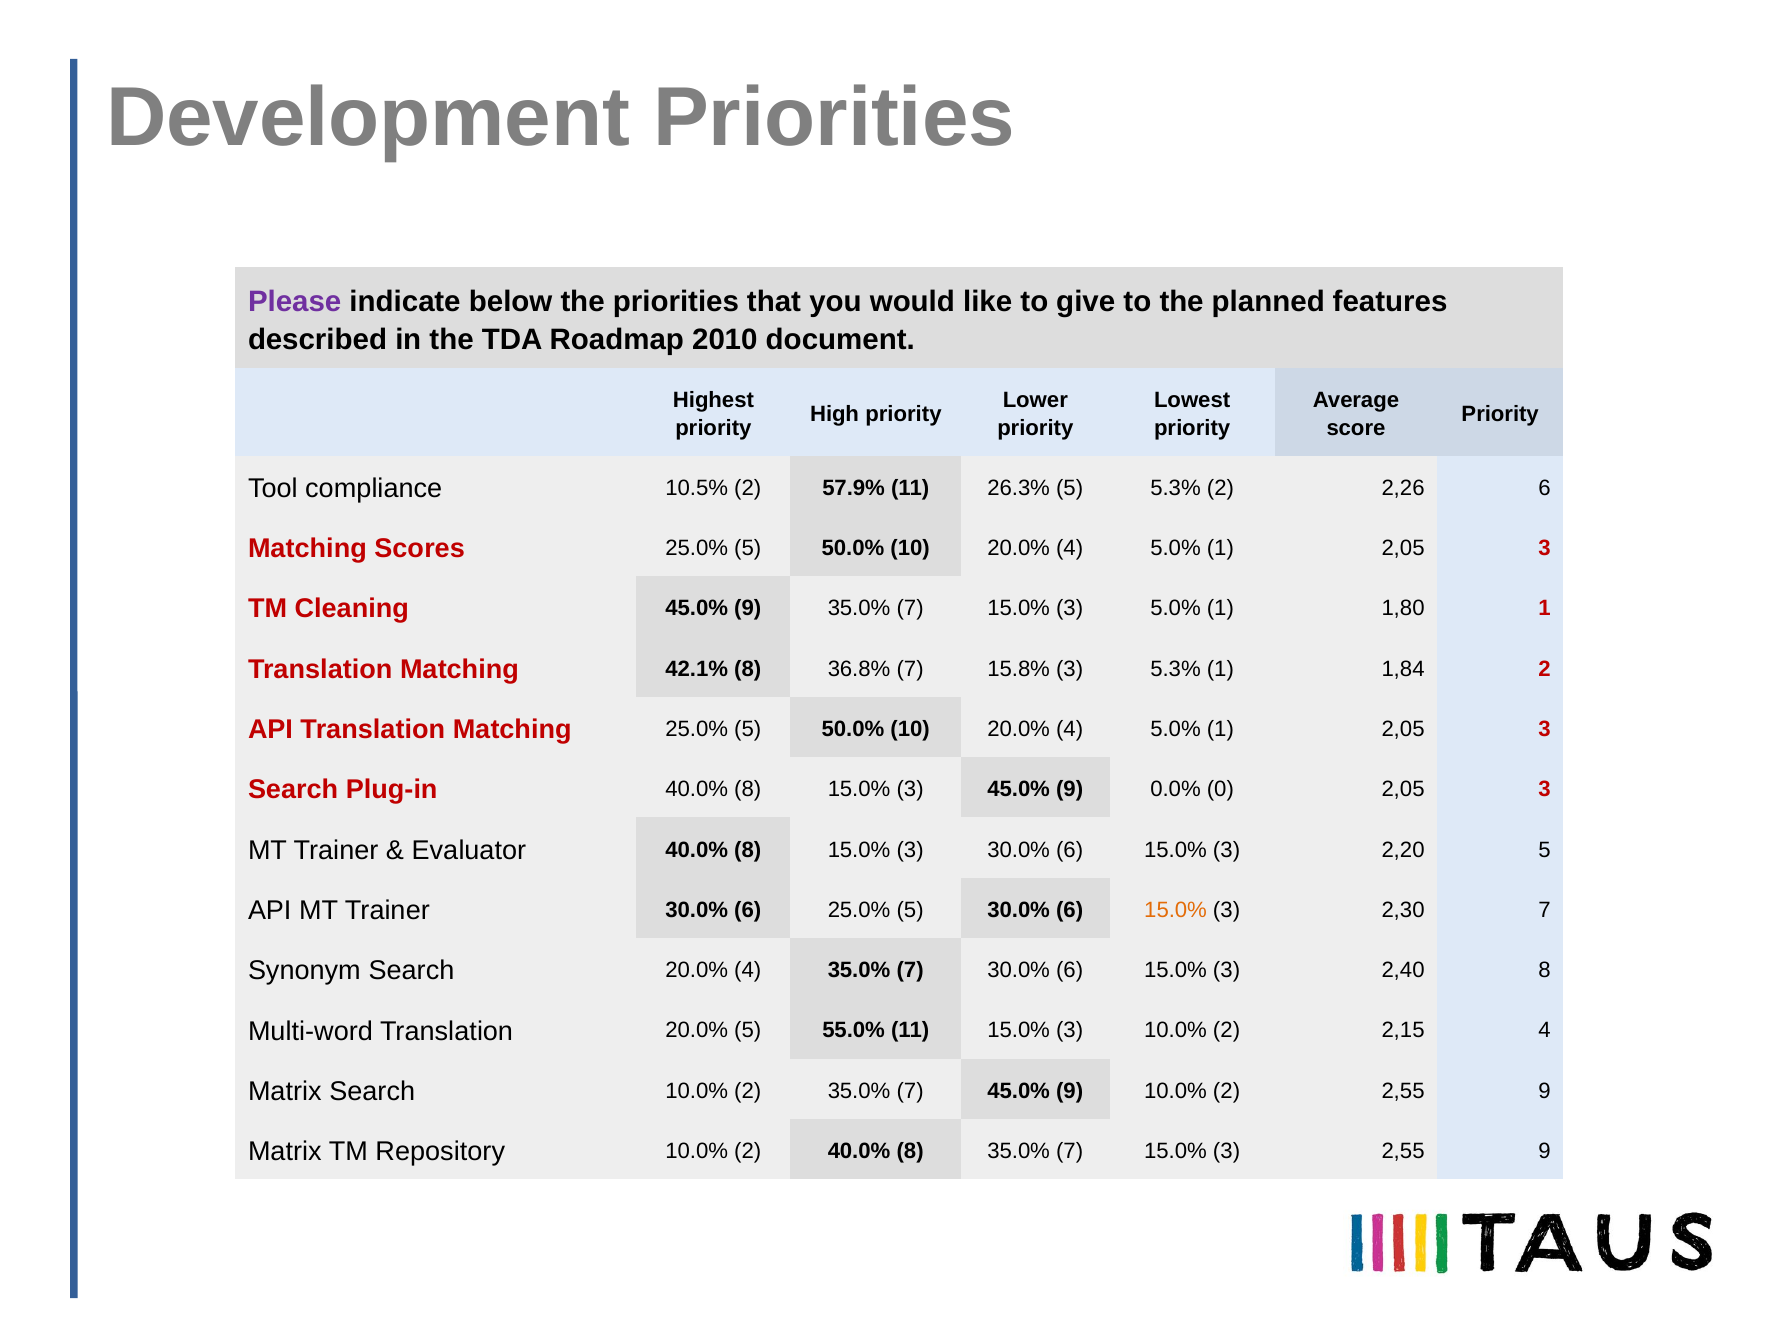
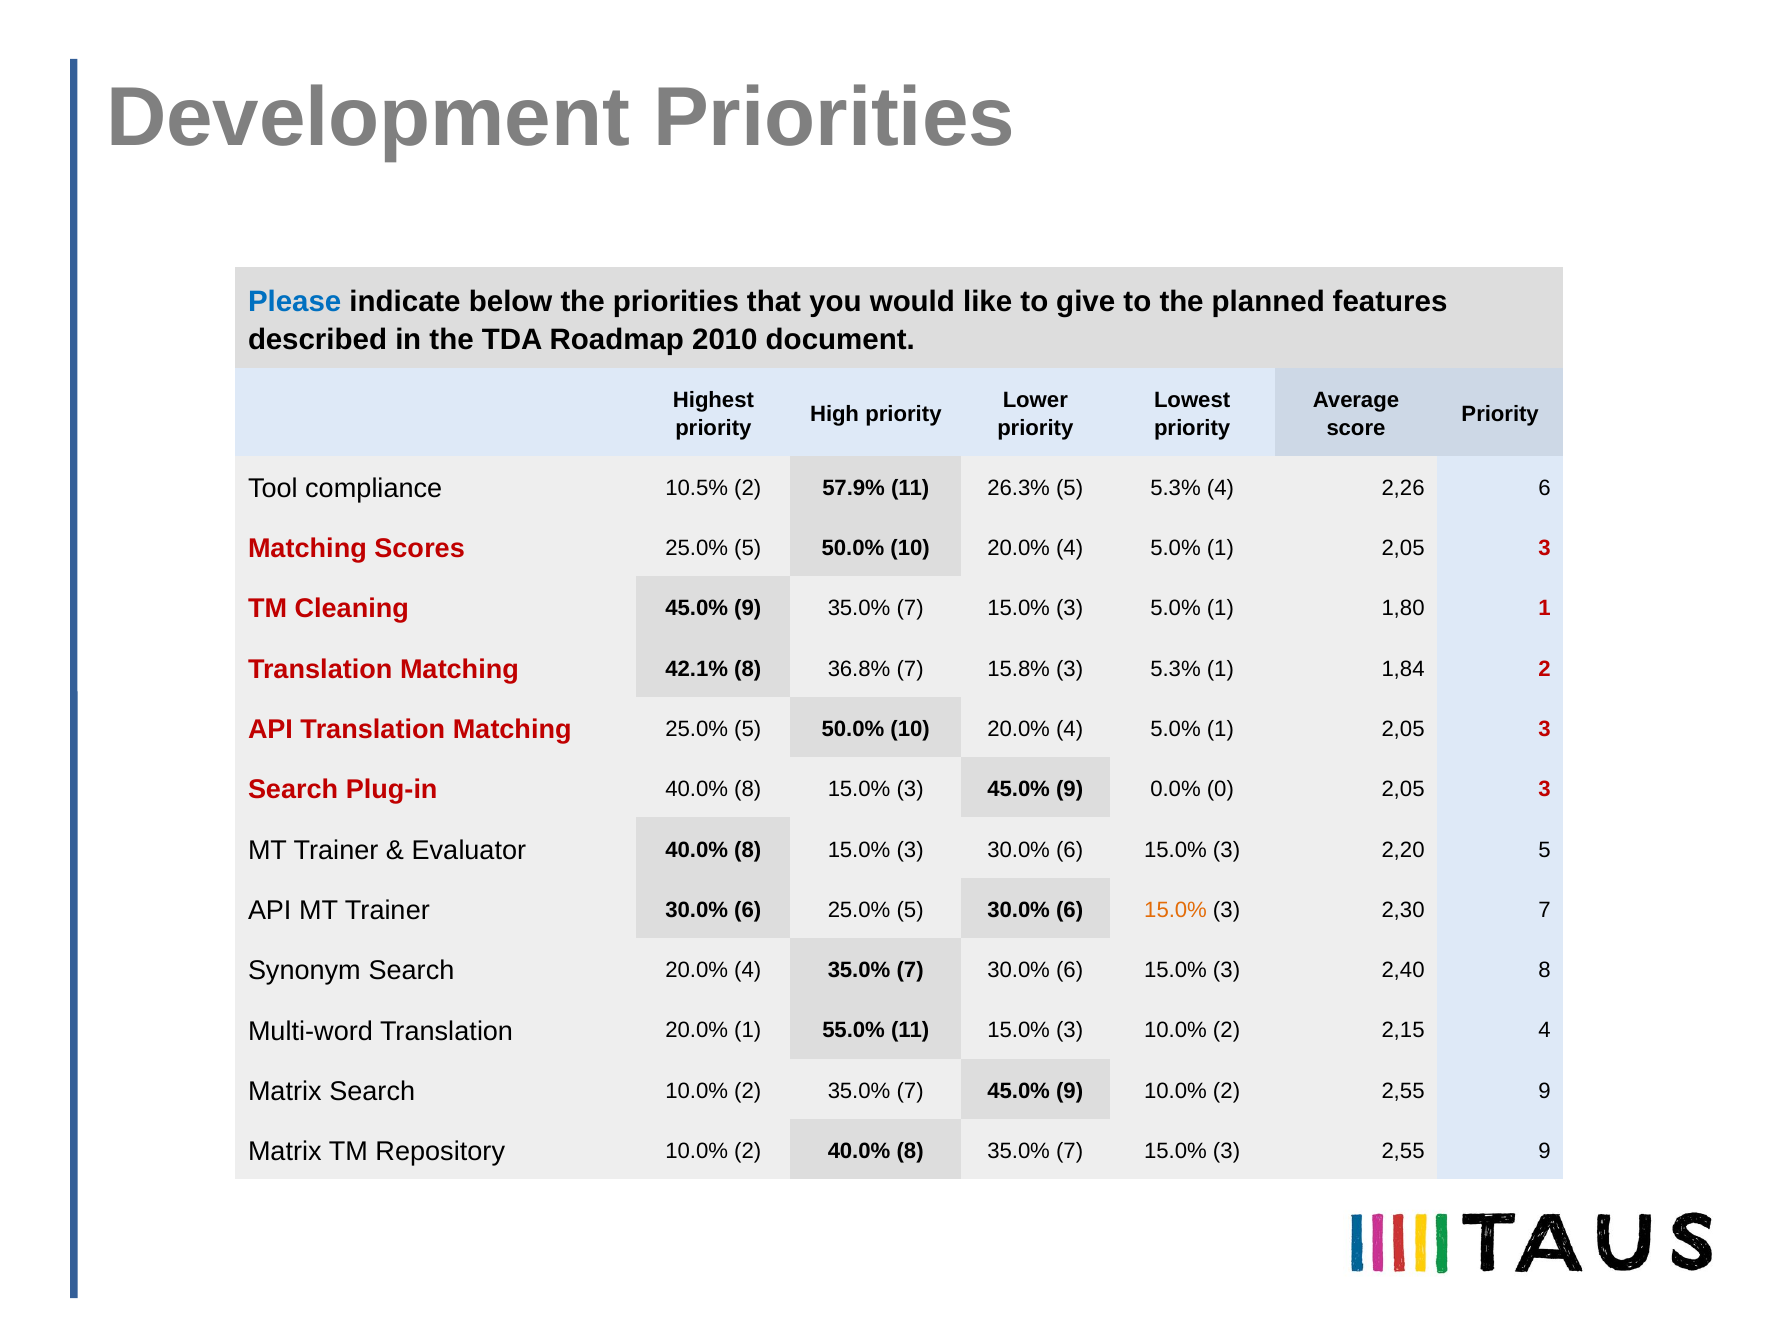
Please colour: purple -> blue
5.3% 2: 2 -> 4
20.0% 5: 5 -> 1
